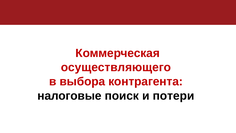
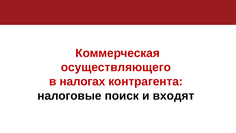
выбора: выбора -> налогах
потери: потери -> входят
